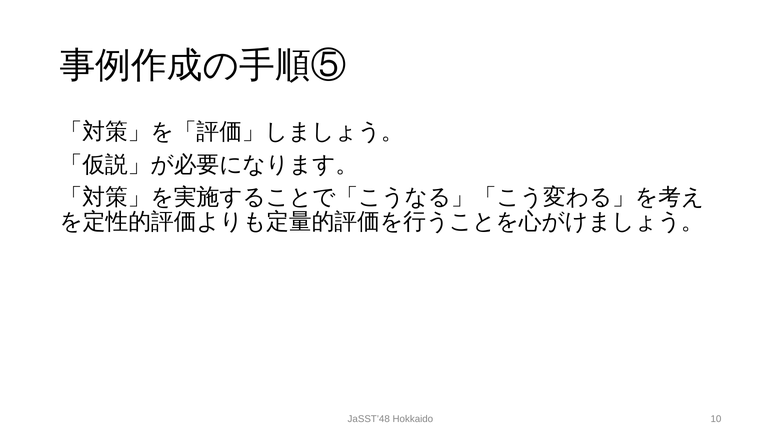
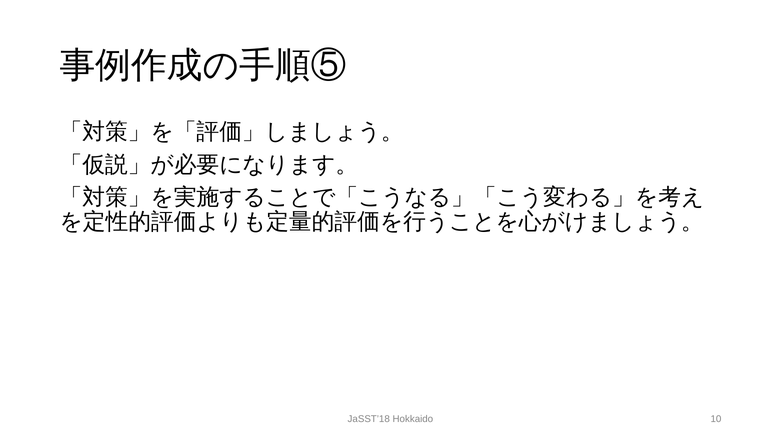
JaSST’48: JaSST’48 -> JaSST’18
